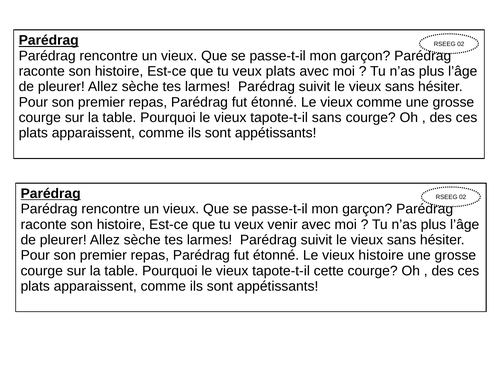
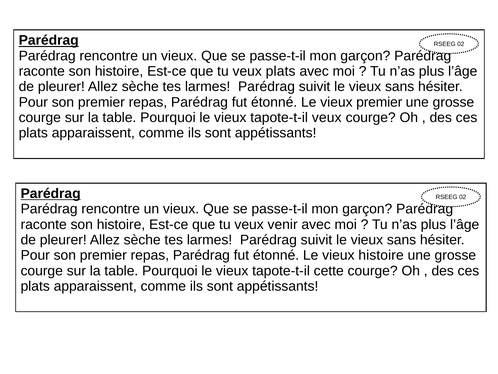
vieux comme: comme -> premier
tapote-t-il sans: sans -> veux
